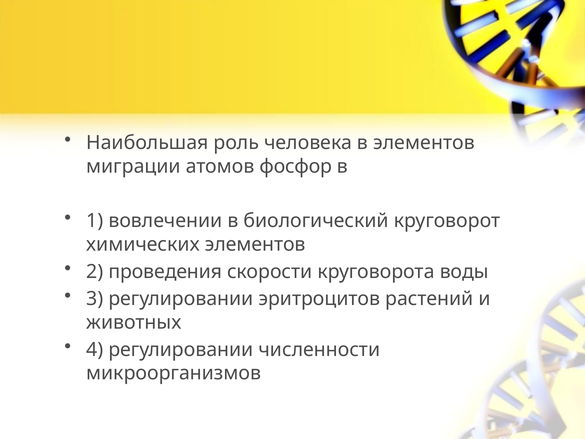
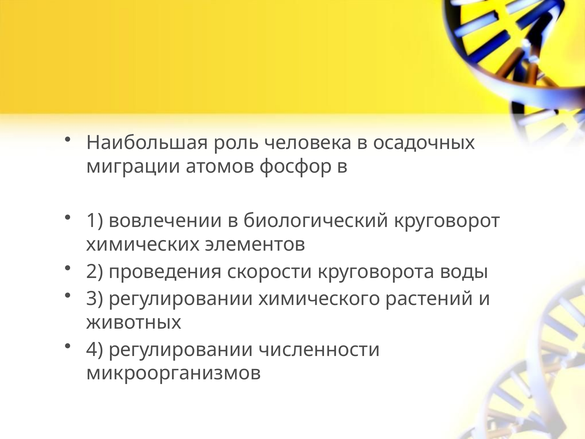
в элементов: элементов -> осадочных
эритроцитов: эритроцитов -> химического
